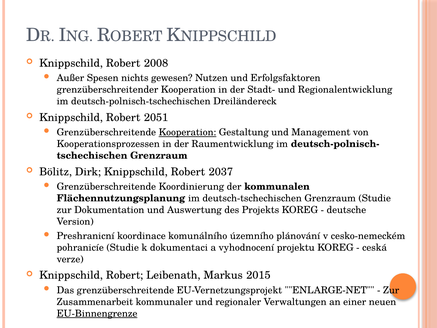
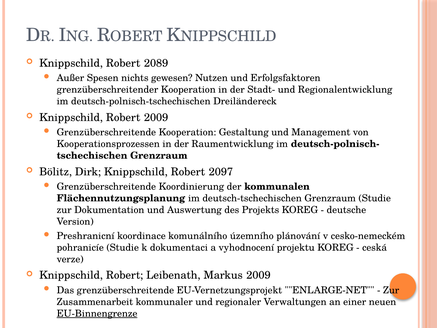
2008: 2008 -> 2089
Robert 2051: 2051 -> 2009
Kooperation at (187, 132) underline: present -> none
2037: 2037 -> 2097
Markus 2015: 2015 -> 2009
